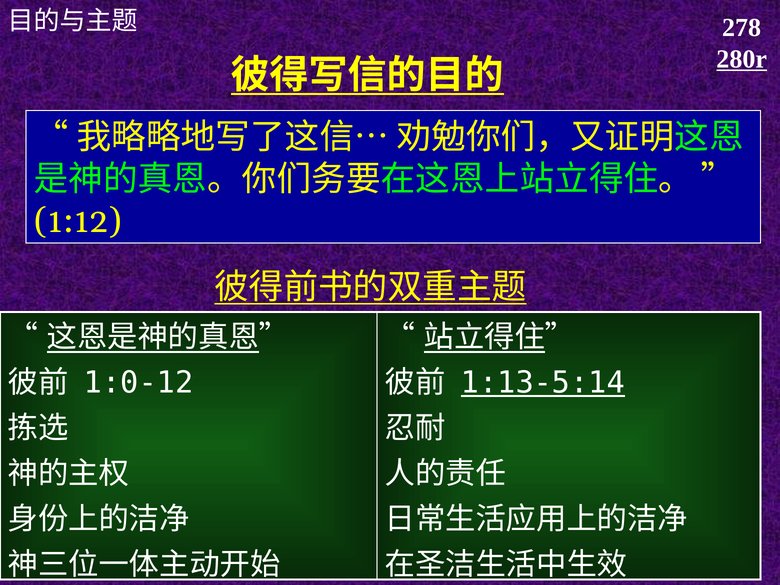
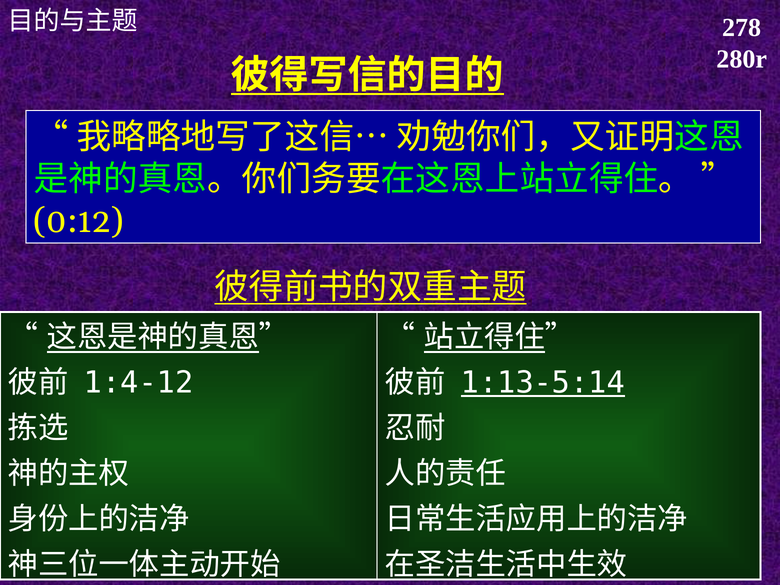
280r underline: present -> none
1:12: 1:12 -> 0:12
1:0-12: 1:0-12 -> 1:4-12
